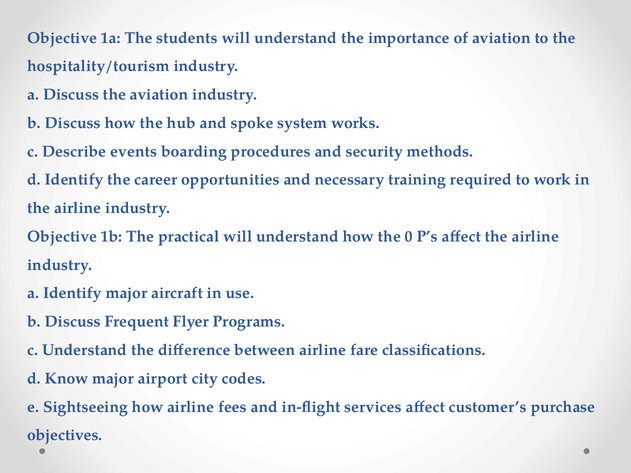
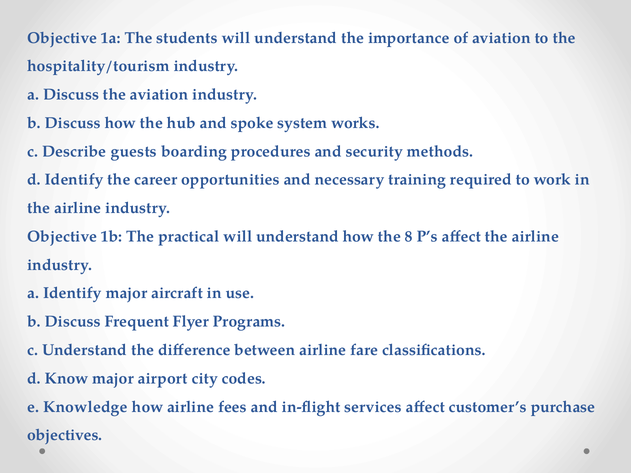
events: events -> guests
0: 0 -> 8
Sightseeing: Sightseeing -> Knowledge
